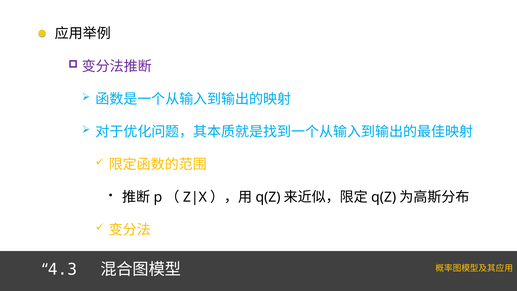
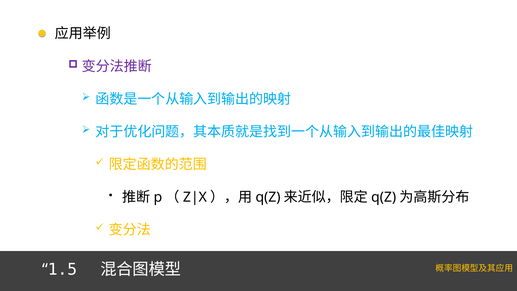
4.3: 4.3 -> 1.5
